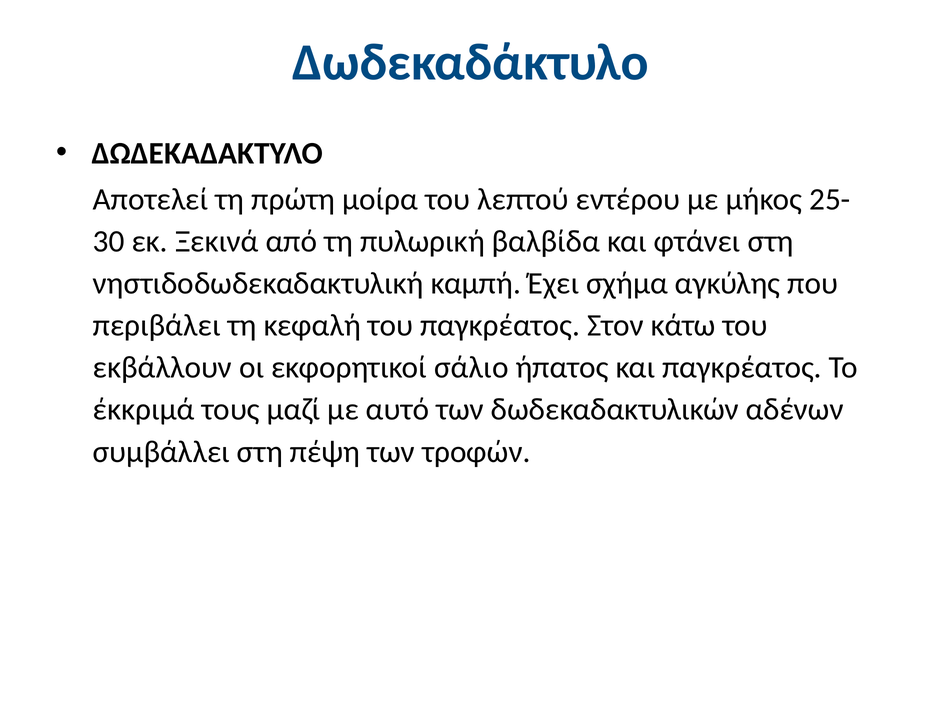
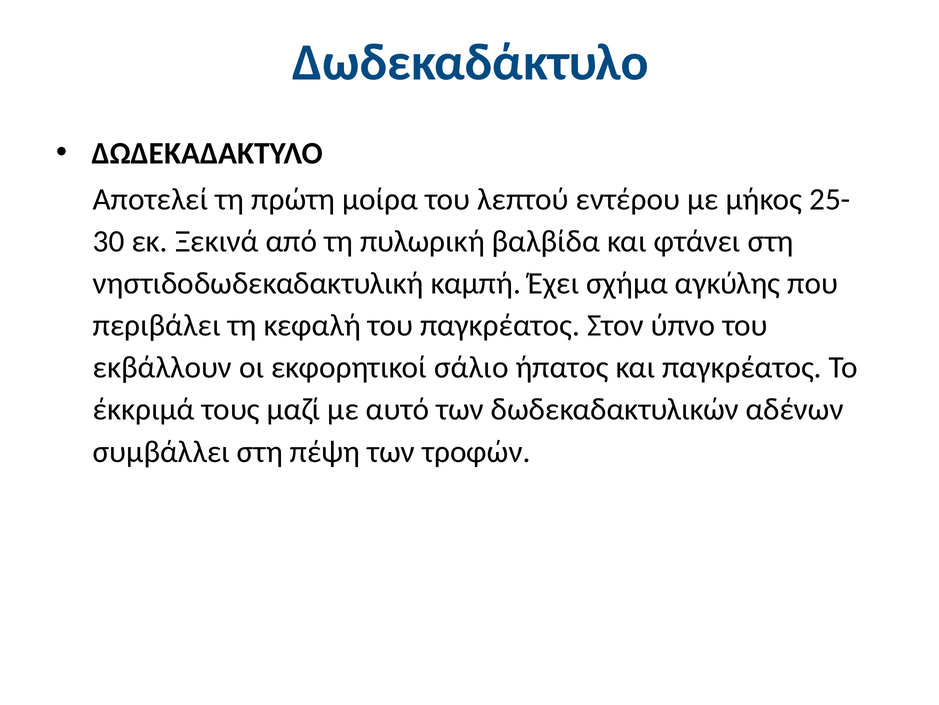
κάτω: κάτω -> ύπνο
